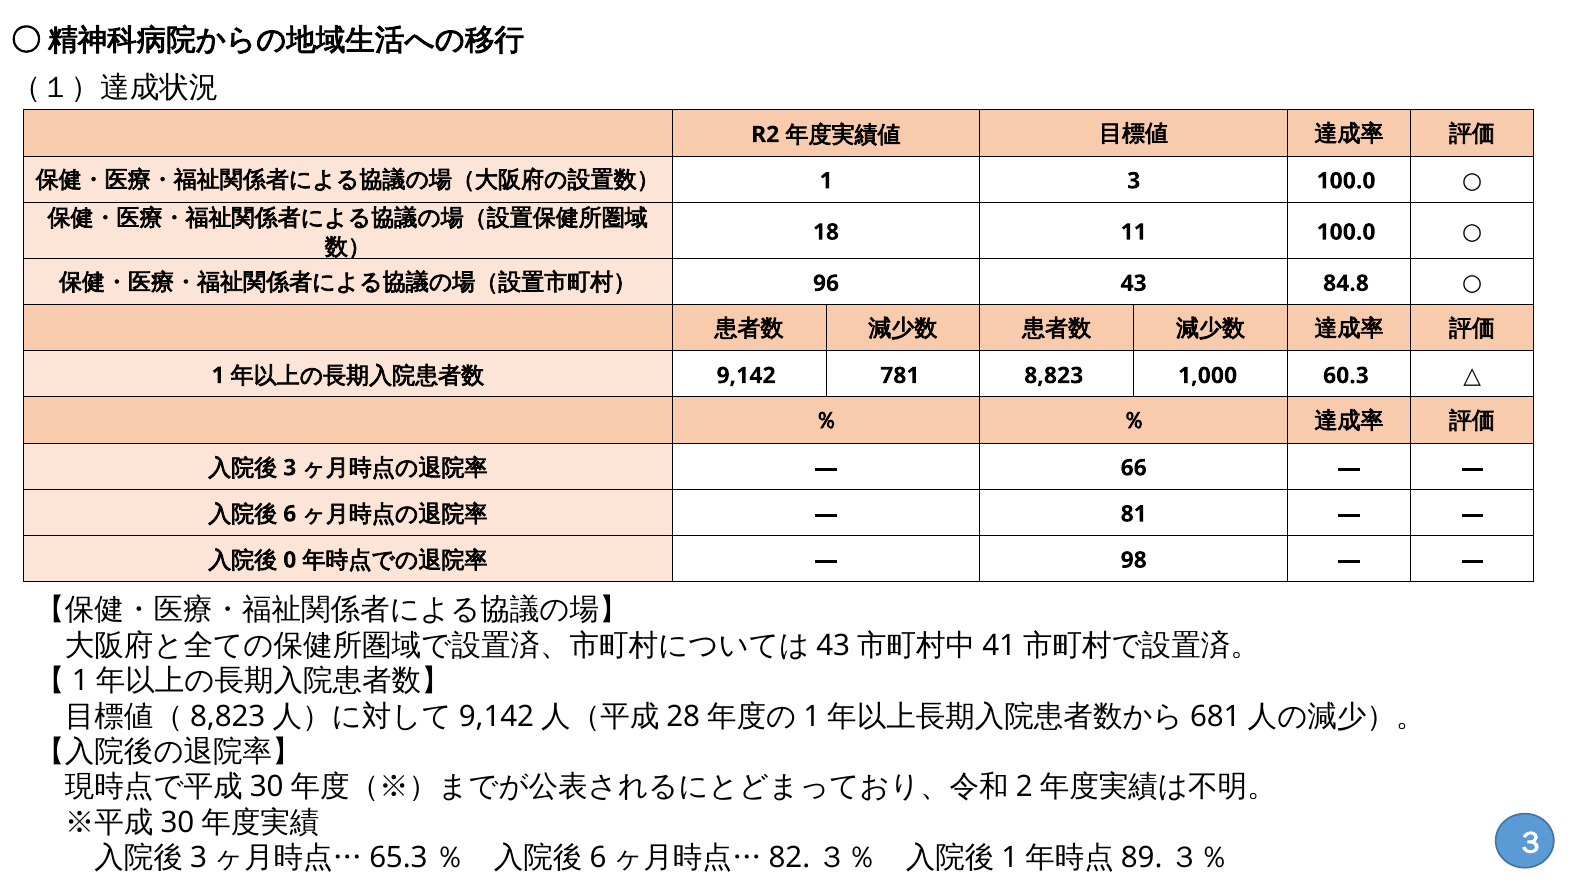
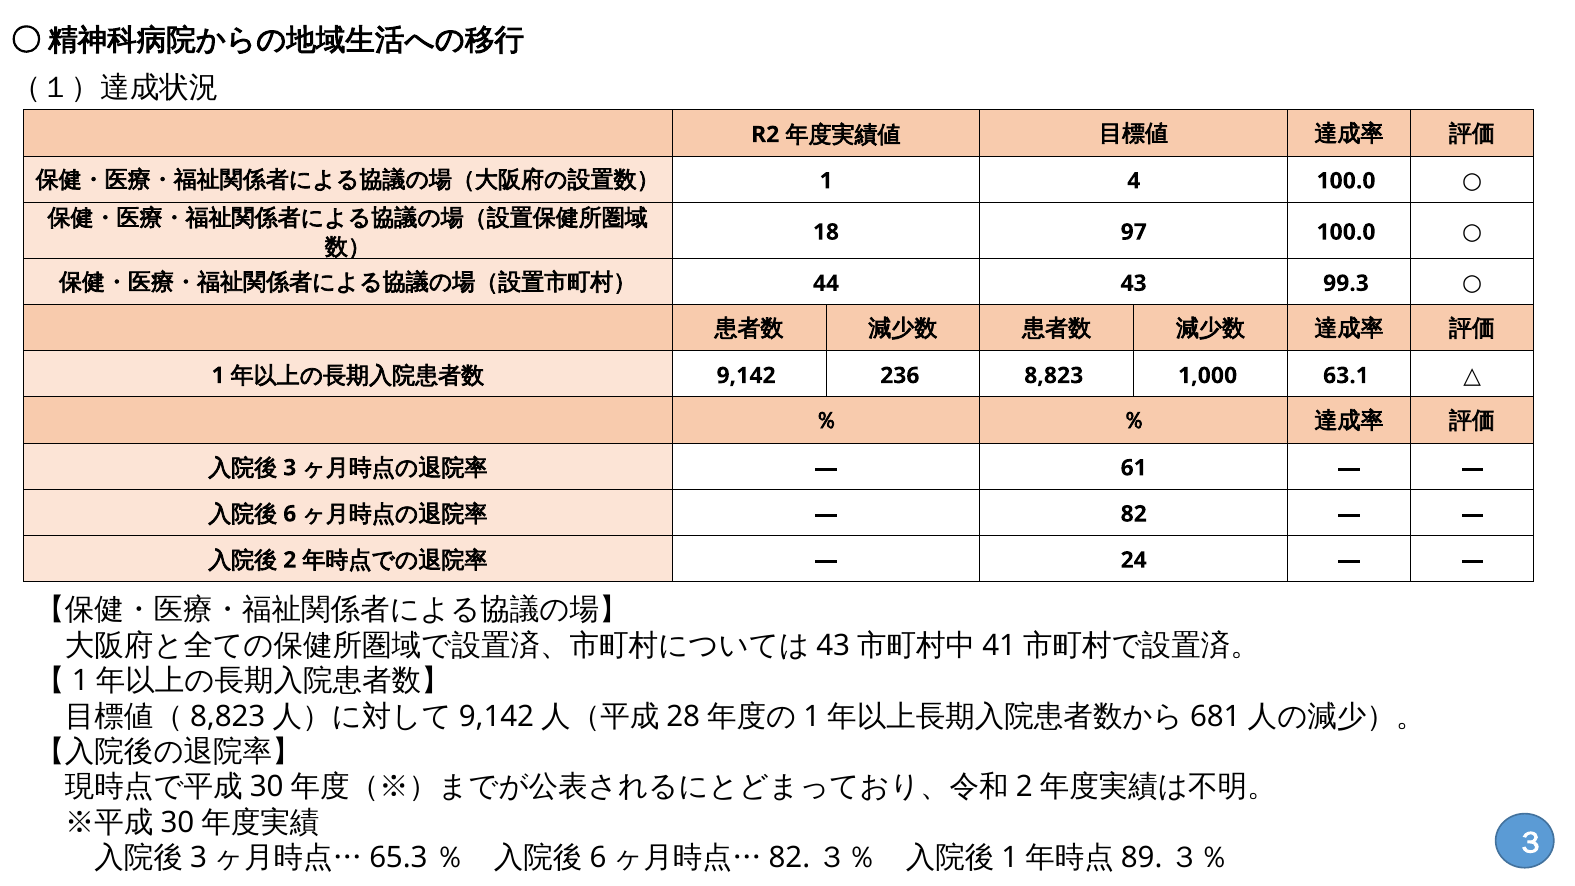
1 3: 3 -> 4
11: 11 -> 97
96: 96 -> 44
84.8: 84.8 -> 99.3
781: 781 -> 236
60.3: 60.3 -> 63.1
66: 66 -> 61
81: 81 -> 82
0: 0 -> 2
98: 98 -> 24
